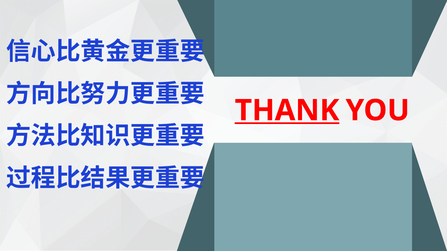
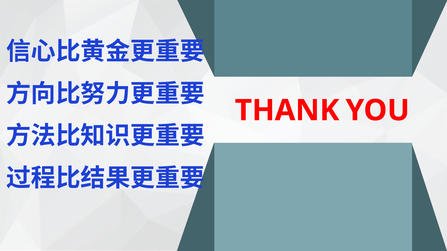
THANK underline: present -> none
